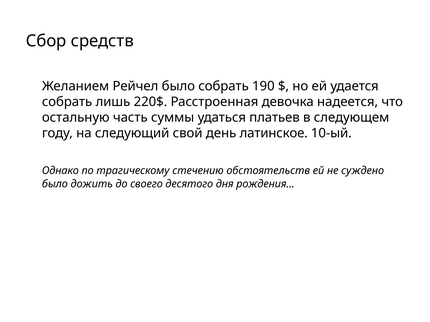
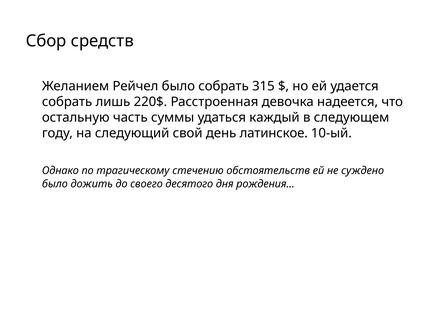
190: 190 -> 315
платьев: платьев -> каждый
